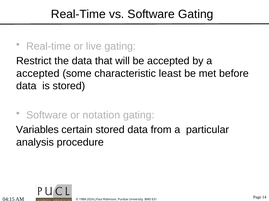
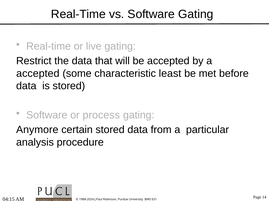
notation: notation -> process
Variables: Variables -> Anymore
